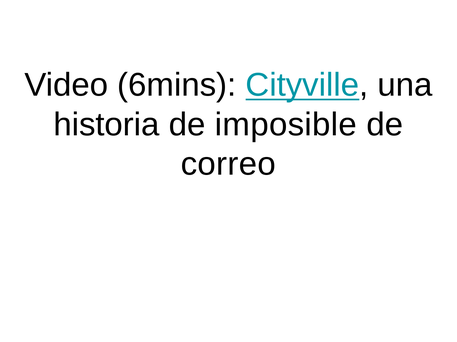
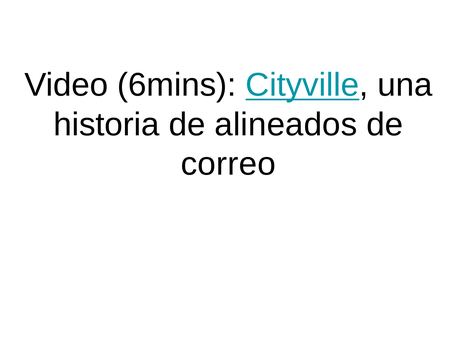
imposible: imposible -> alineados
